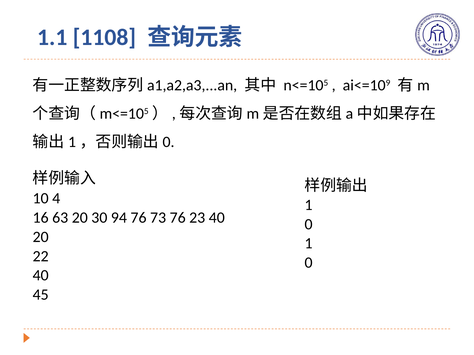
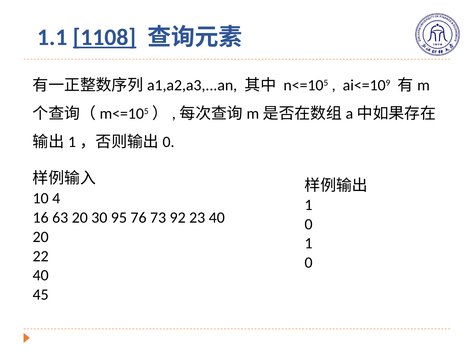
1108 underline: none -> present
94: 94 -> 95
73 76: 76 -> 92
